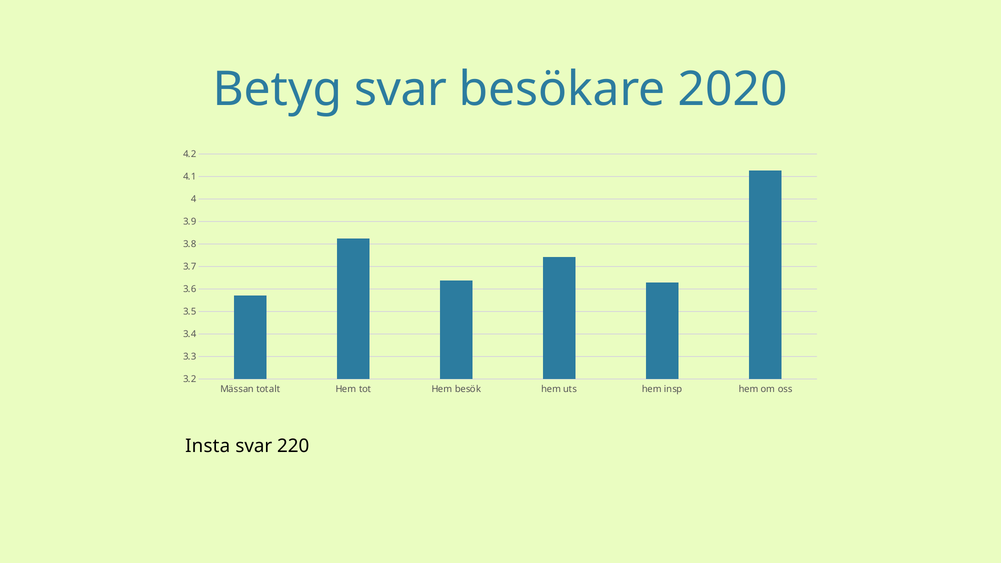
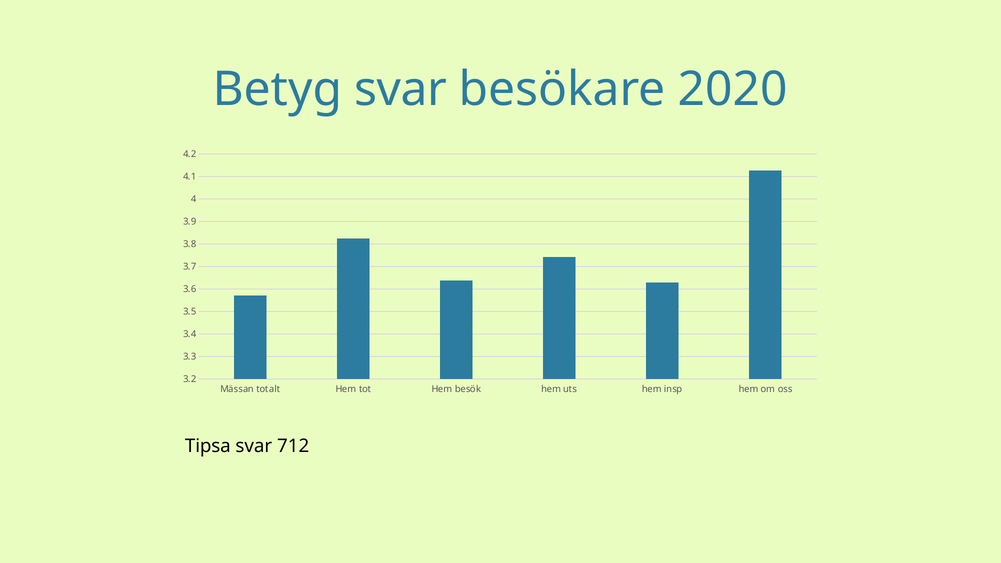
Insta: Insta -> Tipsa
220: 220 -> 712
